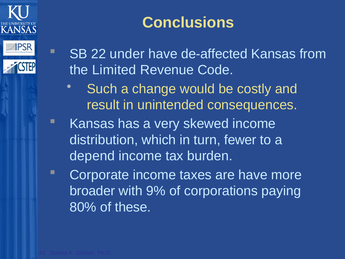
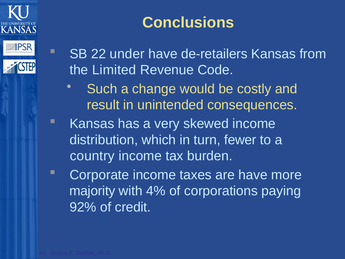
de-affected: de-affected -> de-retailers
depend: depend -> country
broader: broader -> majority
9%: 9% -> 4%
80%: 80% -> 92%
these: these -> credit
